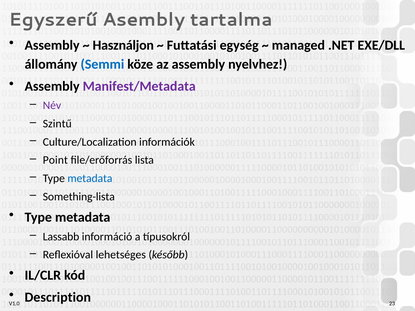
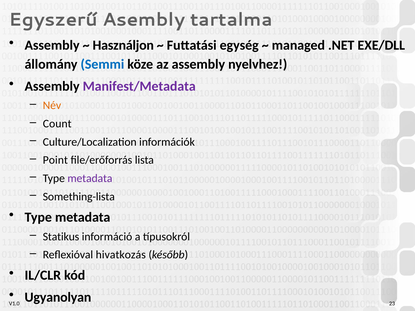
Név colour: purple -> orange
Szintű: Szintű -> Count
metadata at (90, 178) colour: blue -> purple
Lassabb: Lassabb -> Statikus
lehetséges: lehetséges -> hivatkozás
Description: Description -> Ugyanolyan
